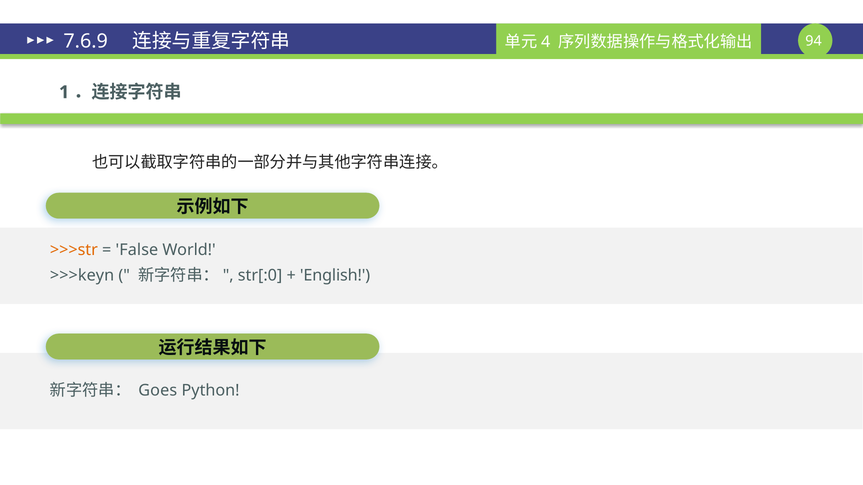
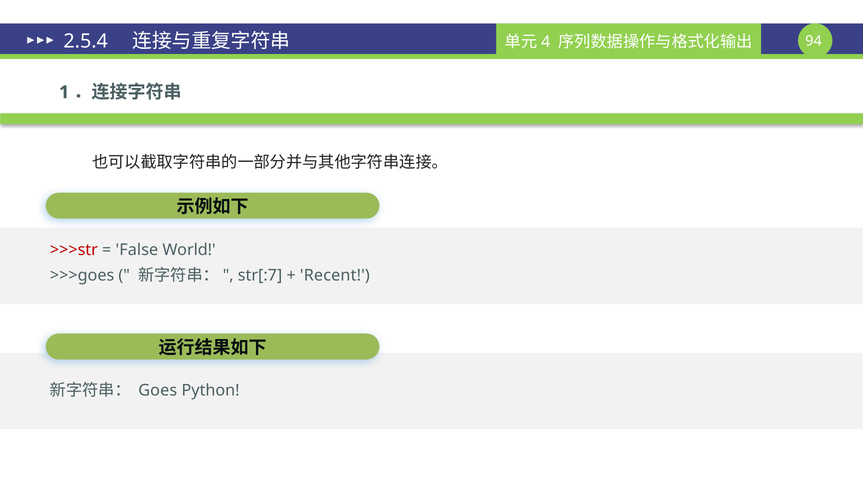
7.6.9: 7.6.9 -> 2.5.4
>>>str colour: orange -> red
>>>keyn: >>>keyn -> >>>goes
str[:0: str[:0 -> str[:7
English: English -> Recent
